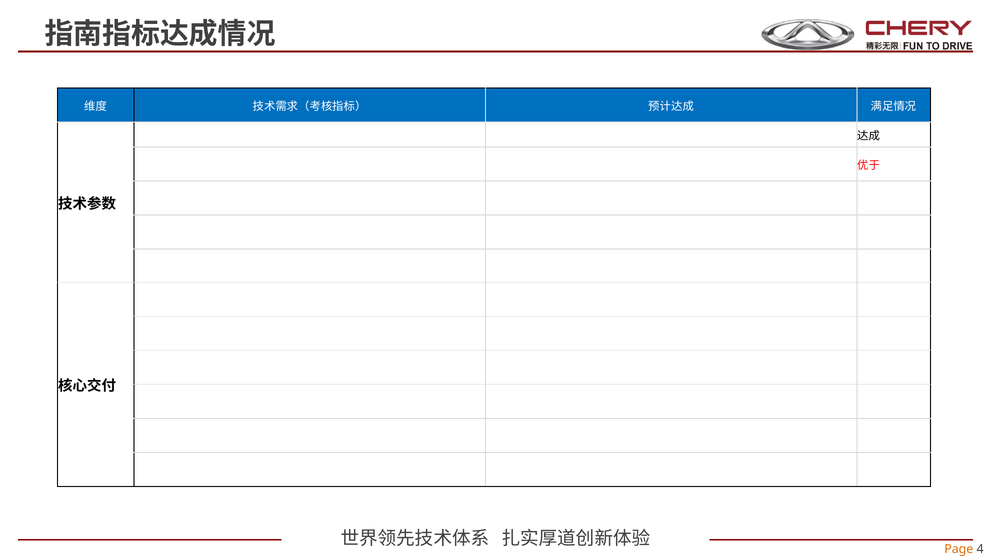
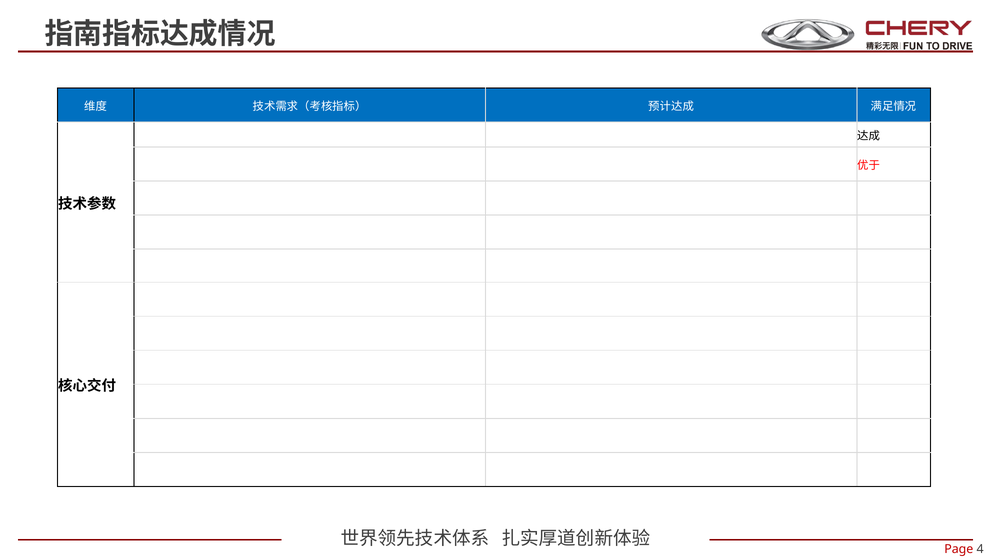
Page colour: orange -> red
